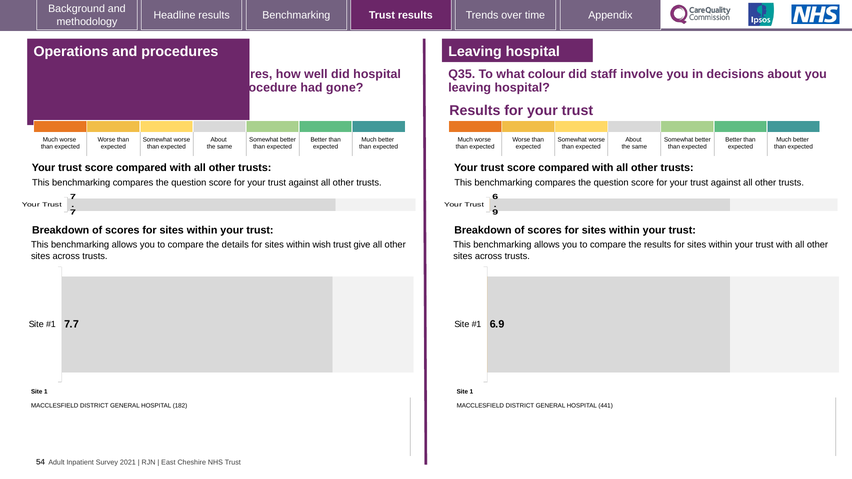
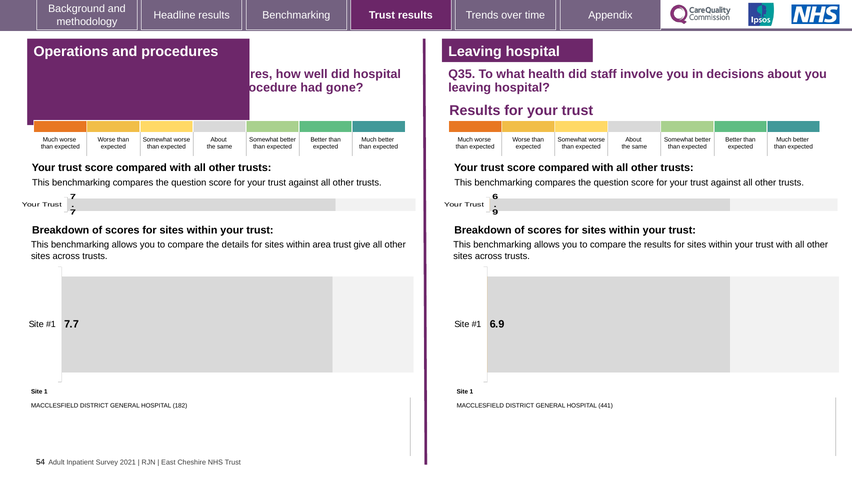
colour: colour -> health
wish: wish -> area
